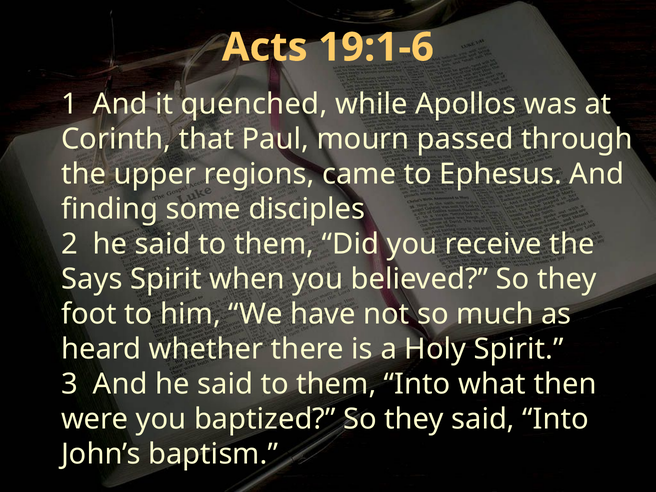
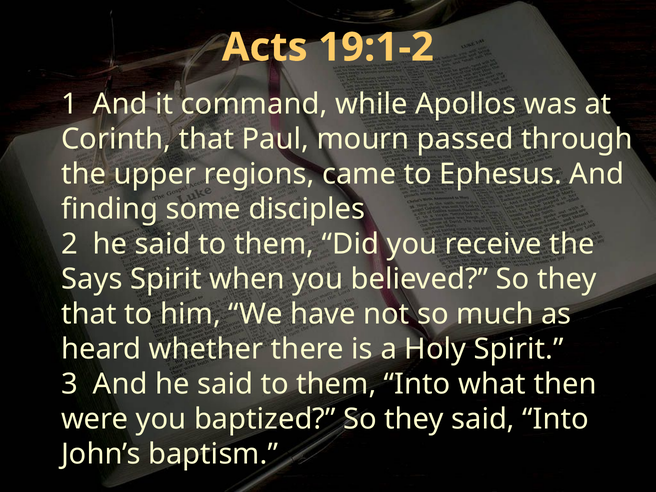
19:1-6: 19:1-6 -> 19:1-2
quenched: quenched -> command
foot at (89, 314): foot -> that
